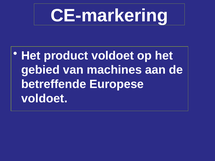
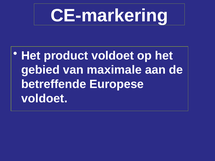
machines: machines -> maximale
